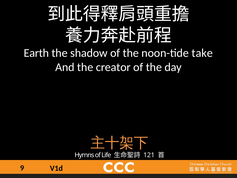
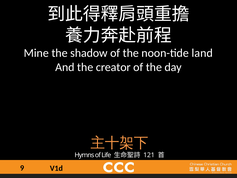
Earth: Earth -> Mine
take: take -> land
